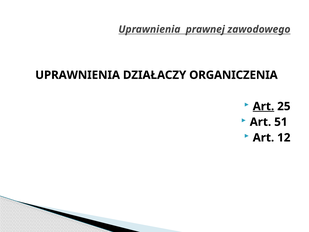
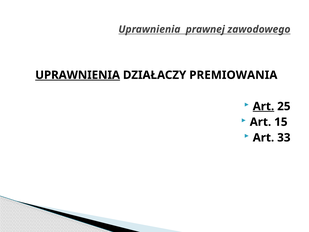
UPRAWNIENIA at (78, 75) underline: none -> present
ORGANICZENIA: ORGANICZENIA -> PREMIOWANIA
51: 51 -> 15
12: 12 -> 33
